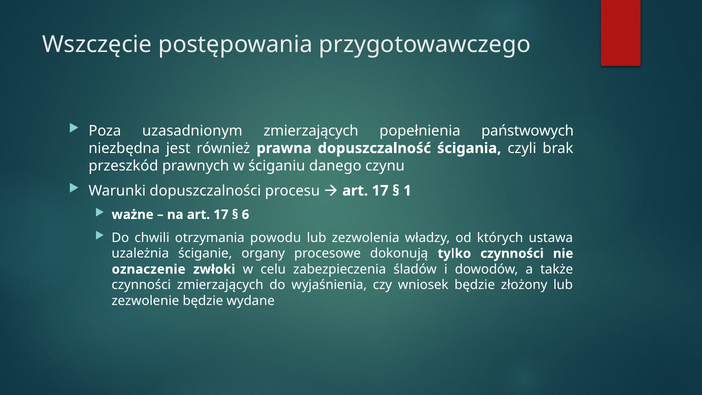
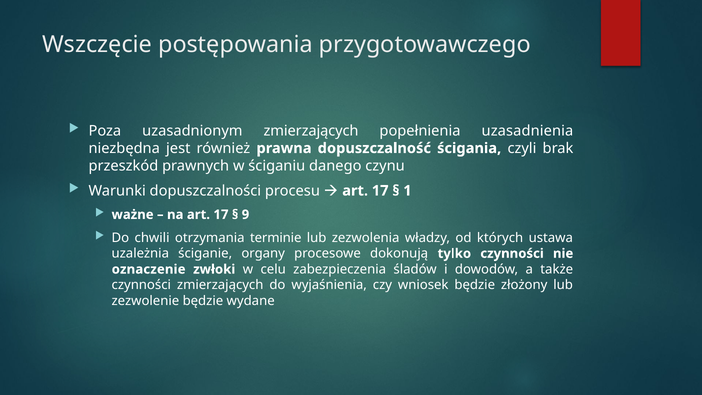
państwowych: państwowych -> uzasadnienia
6: 6 -> 9
powodu: powodu -> terminie
